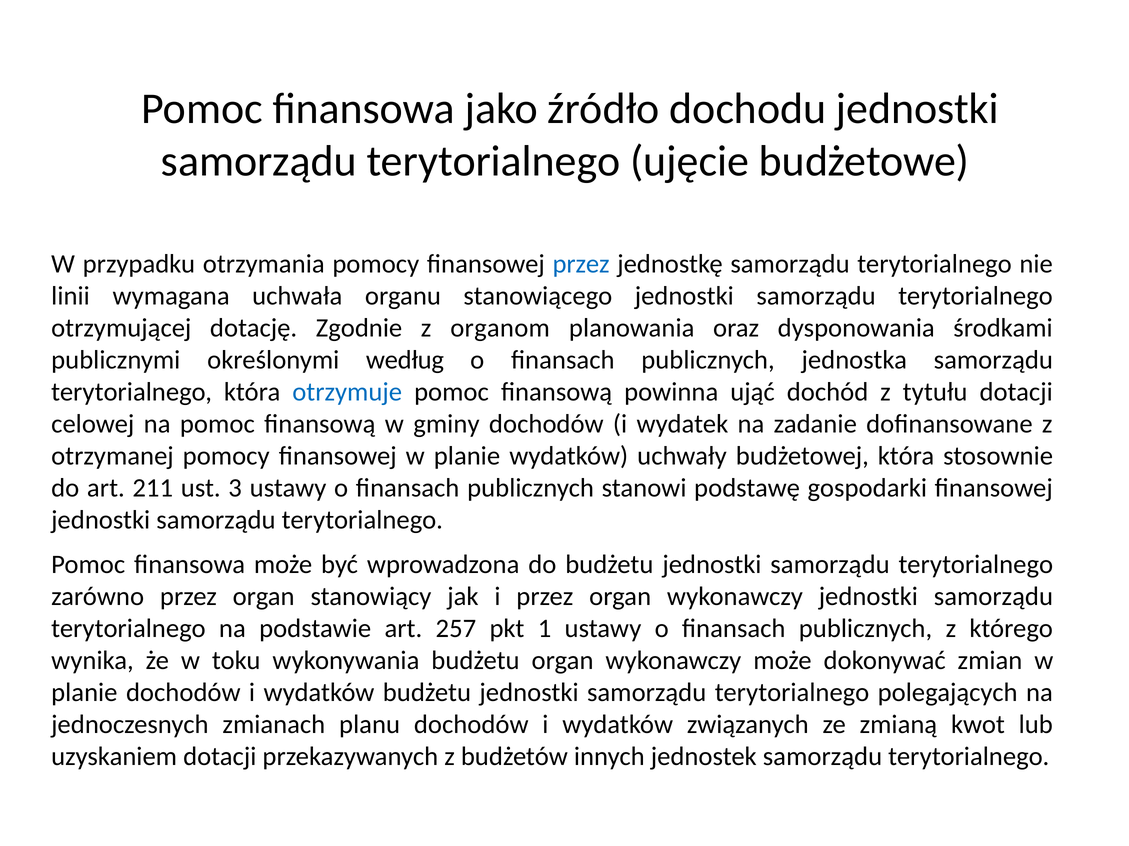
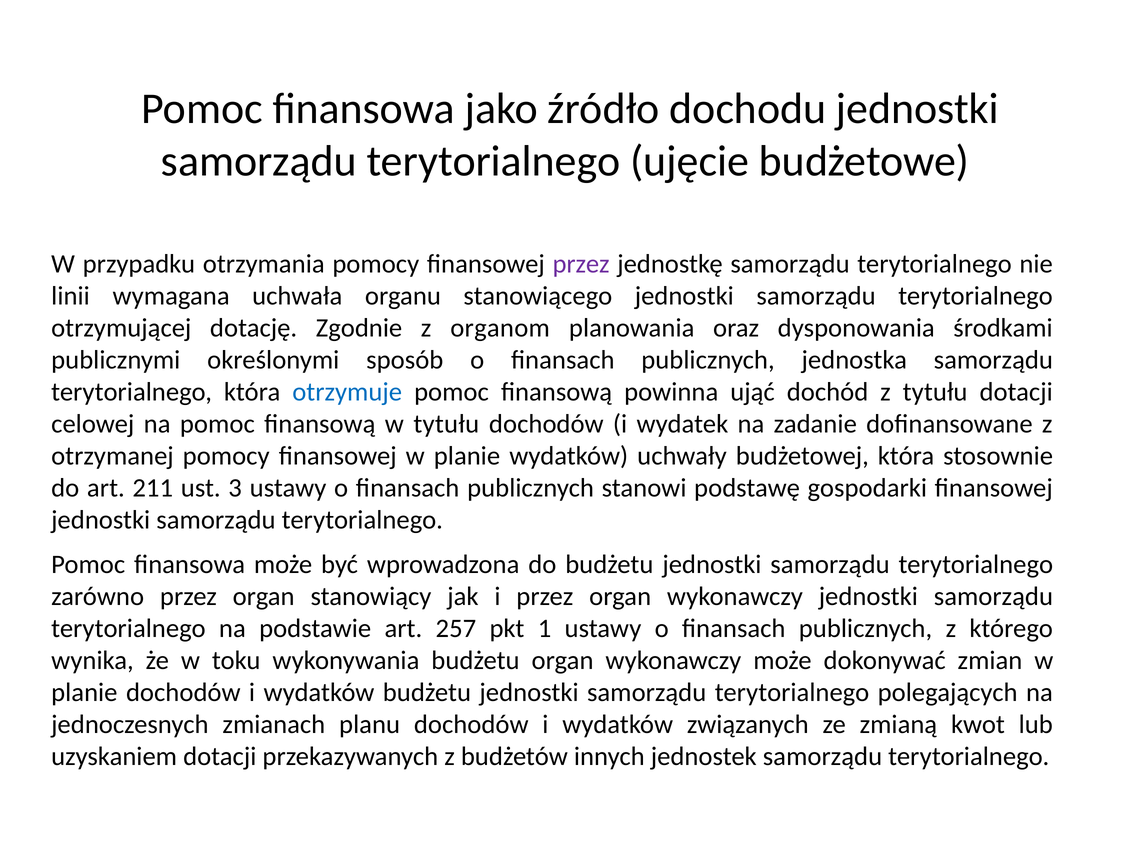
przez at (581, 264) colour: blue -> purple
według: według -> sposób
w gminy: gminy -> tytułu
